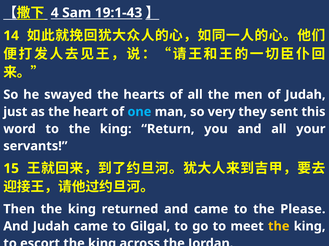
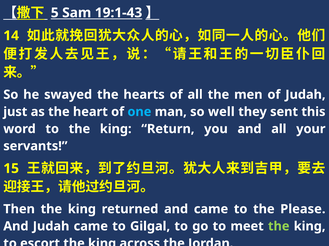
4: 4 -> 5
very: very -> well
the at (279, 227) colour: yellow -> light green
